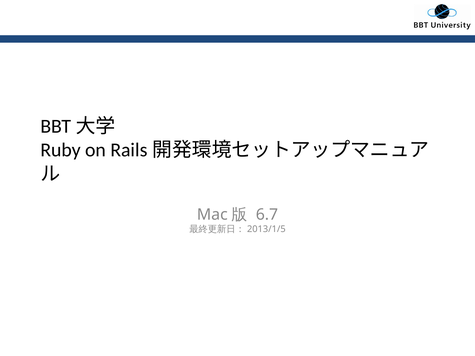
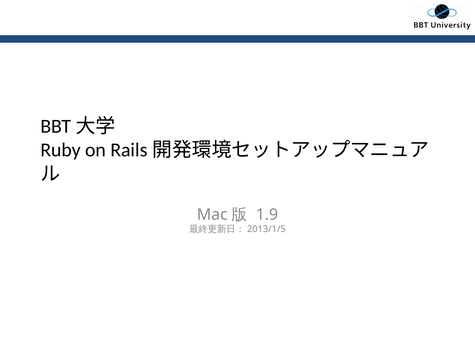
6.7: 6.7 -> 1.9
